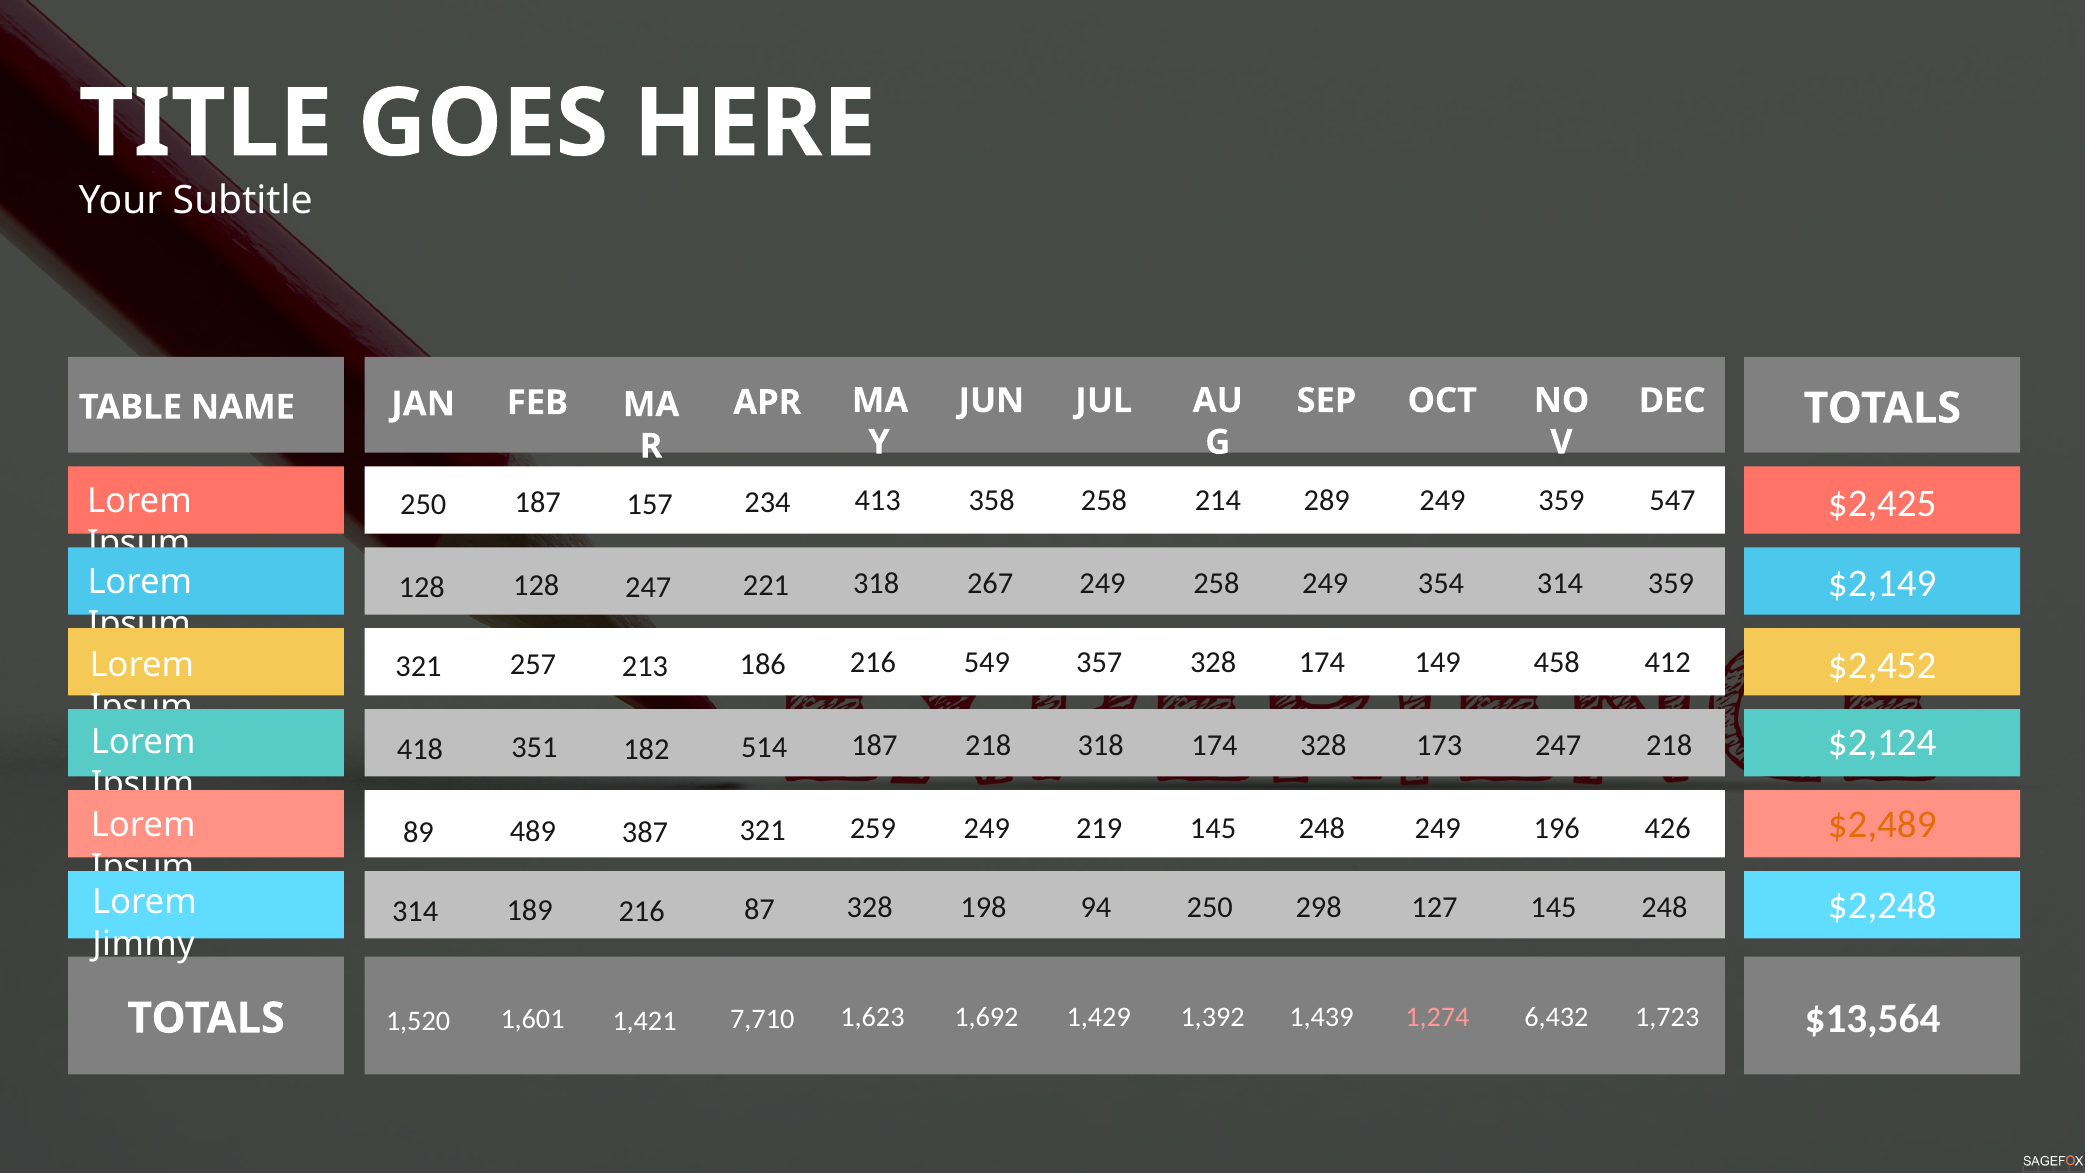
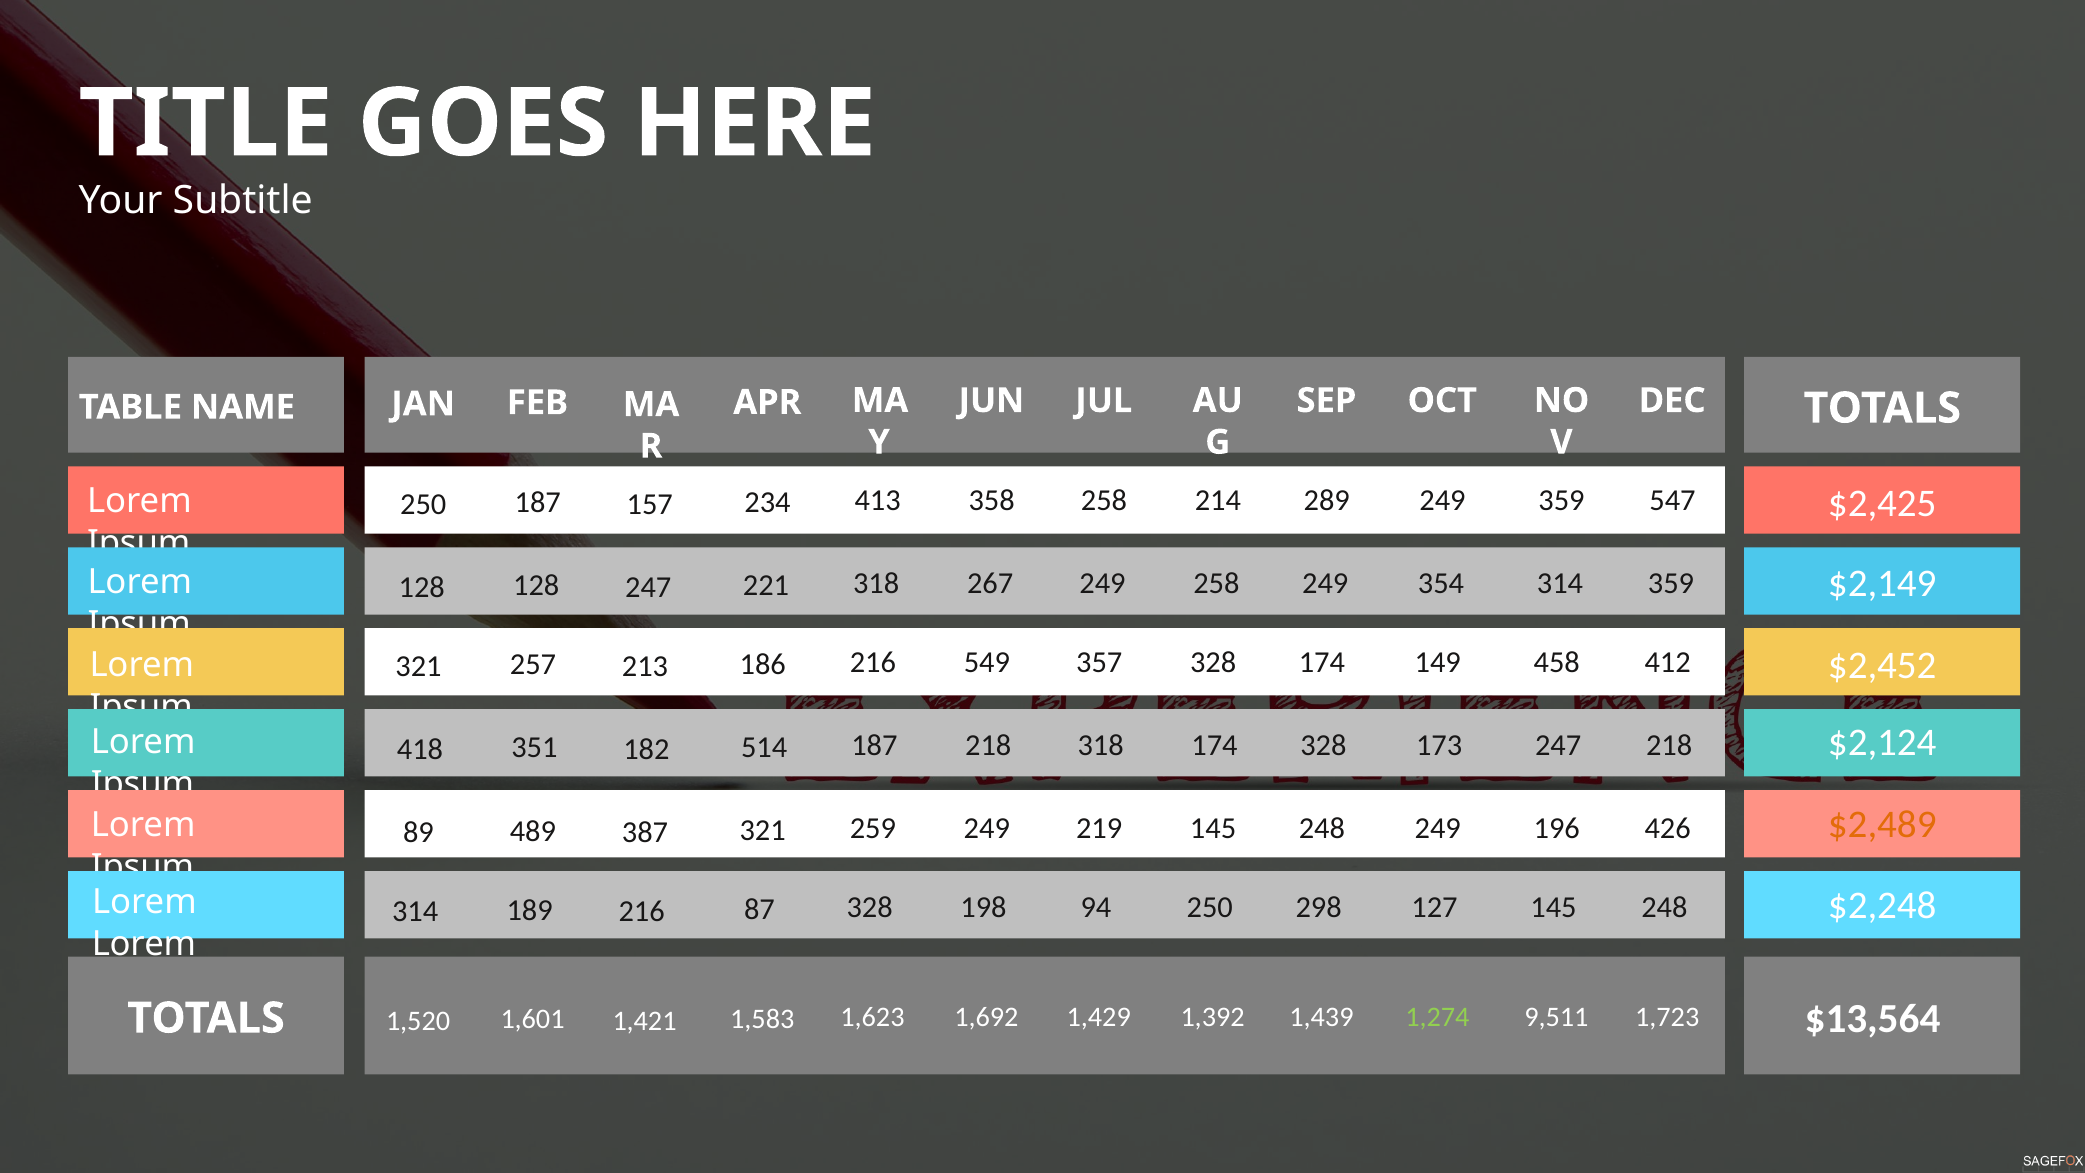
Jimmy at (144, 944): Jimmy -> Lorem
1,274 colour: pink -> light green
6,432: 6,432 -> 9,511
7,710: 7,710 -> 1,583
